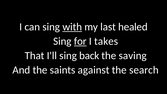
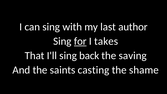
with underline: present -> none
healed: healed -> author
against: against -> casting
search: search -> shame
